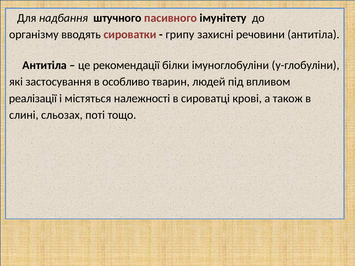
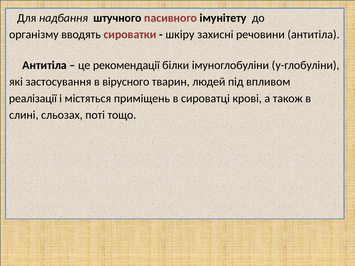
грипу: грипу -> шкіру
особливо: особливо -> вірусного
належності: належності -> приміщень
